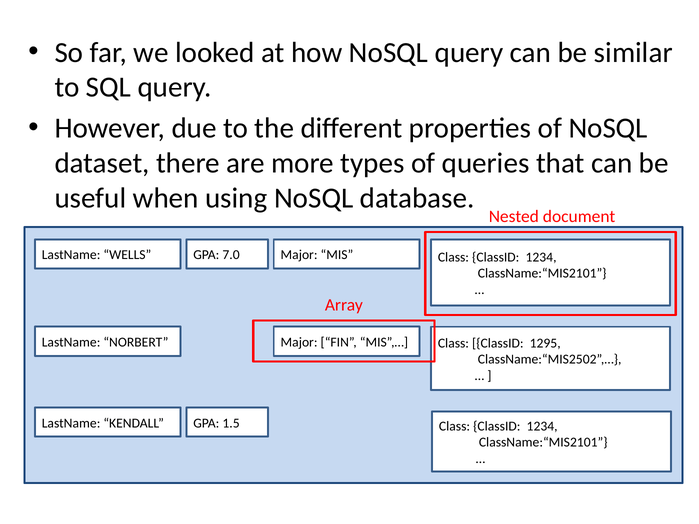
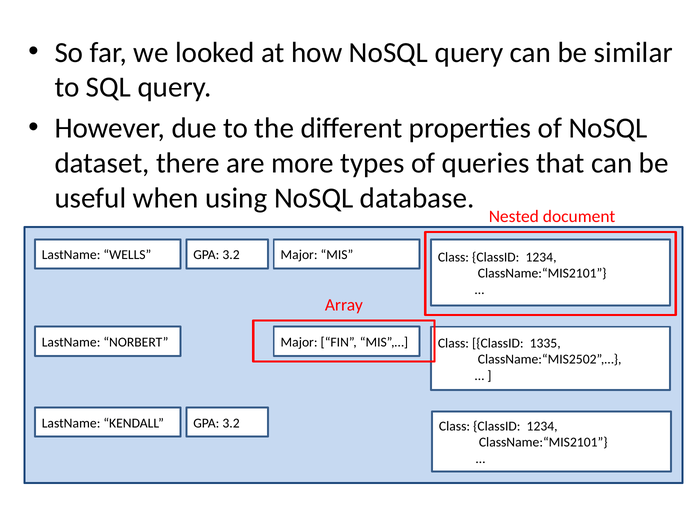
WELLS GPA 7.0: 7.0 -> 3.2
1295: 1295 -> 1335
KENDALL GPA 1.5: 1.5 -> 3.2
